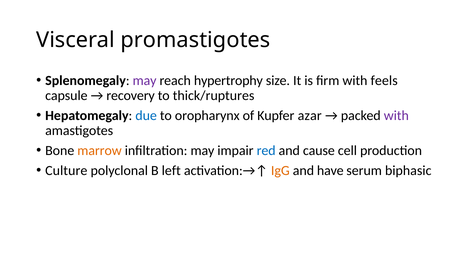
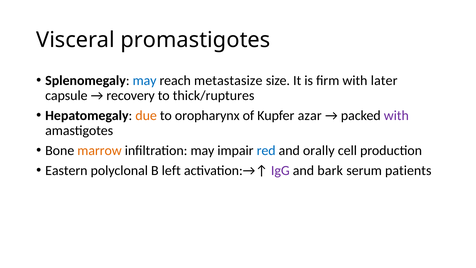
may at (145, 80) colour: purple -> blue
hypertrophy: hypertrophy -> metastasize
feels: feels -> later
due colour: blue -> orange
cause: cause -> orally
Culture: Culture -> Eastern
IgG colour: orange -> purple
have: have -> bark
biphasic: biphasic -> patients
